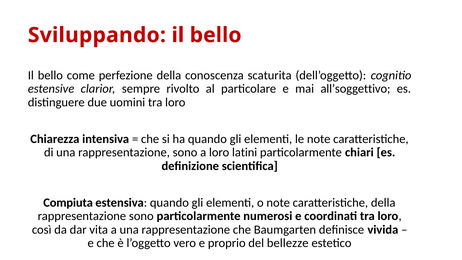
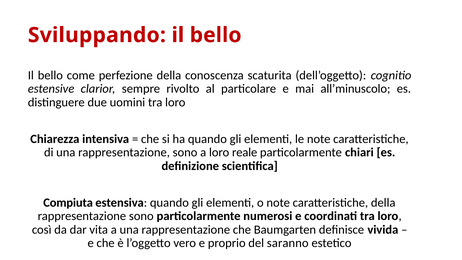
all’soggettivo: all’soggettivo -> all’minuscolo
latini: latini -> reale
bellezze: bellezze -> saranno
